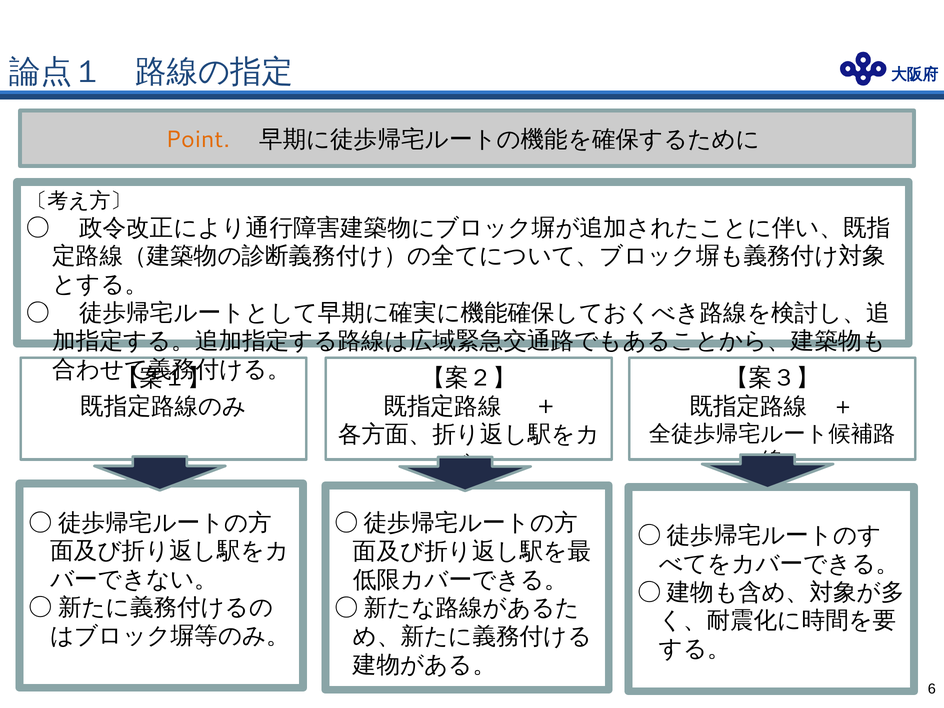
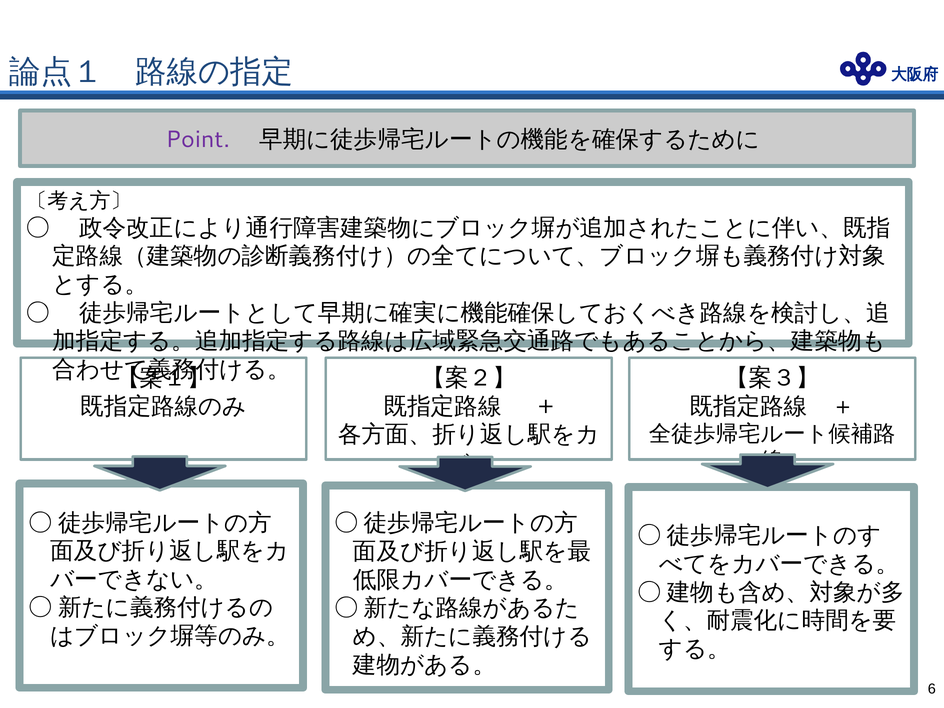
Point colour: orange -> purple
